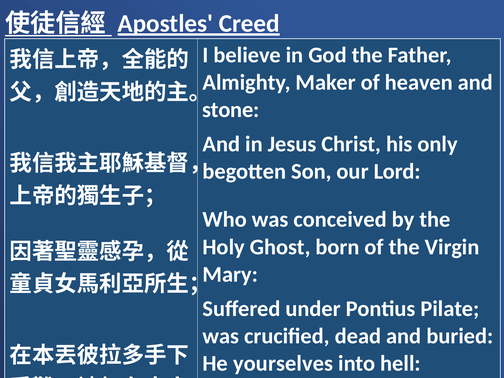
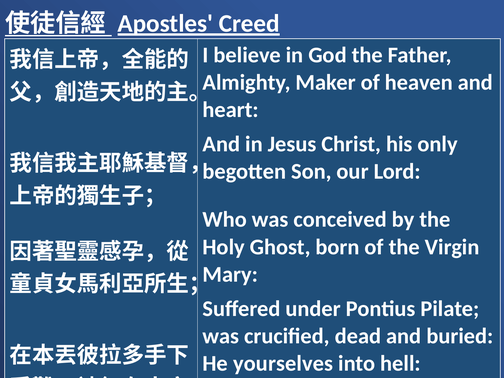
stone: stone -> heart
